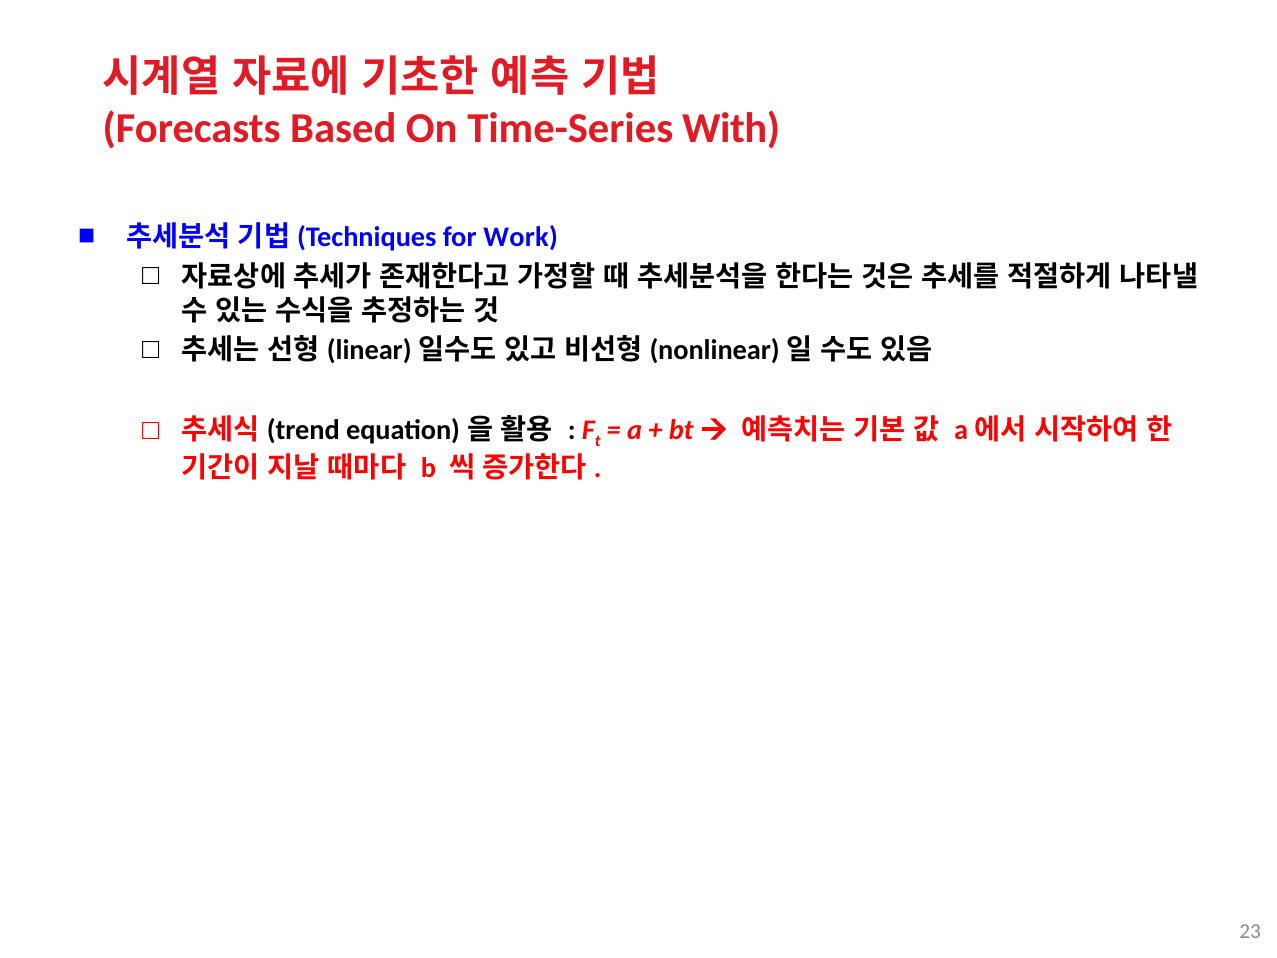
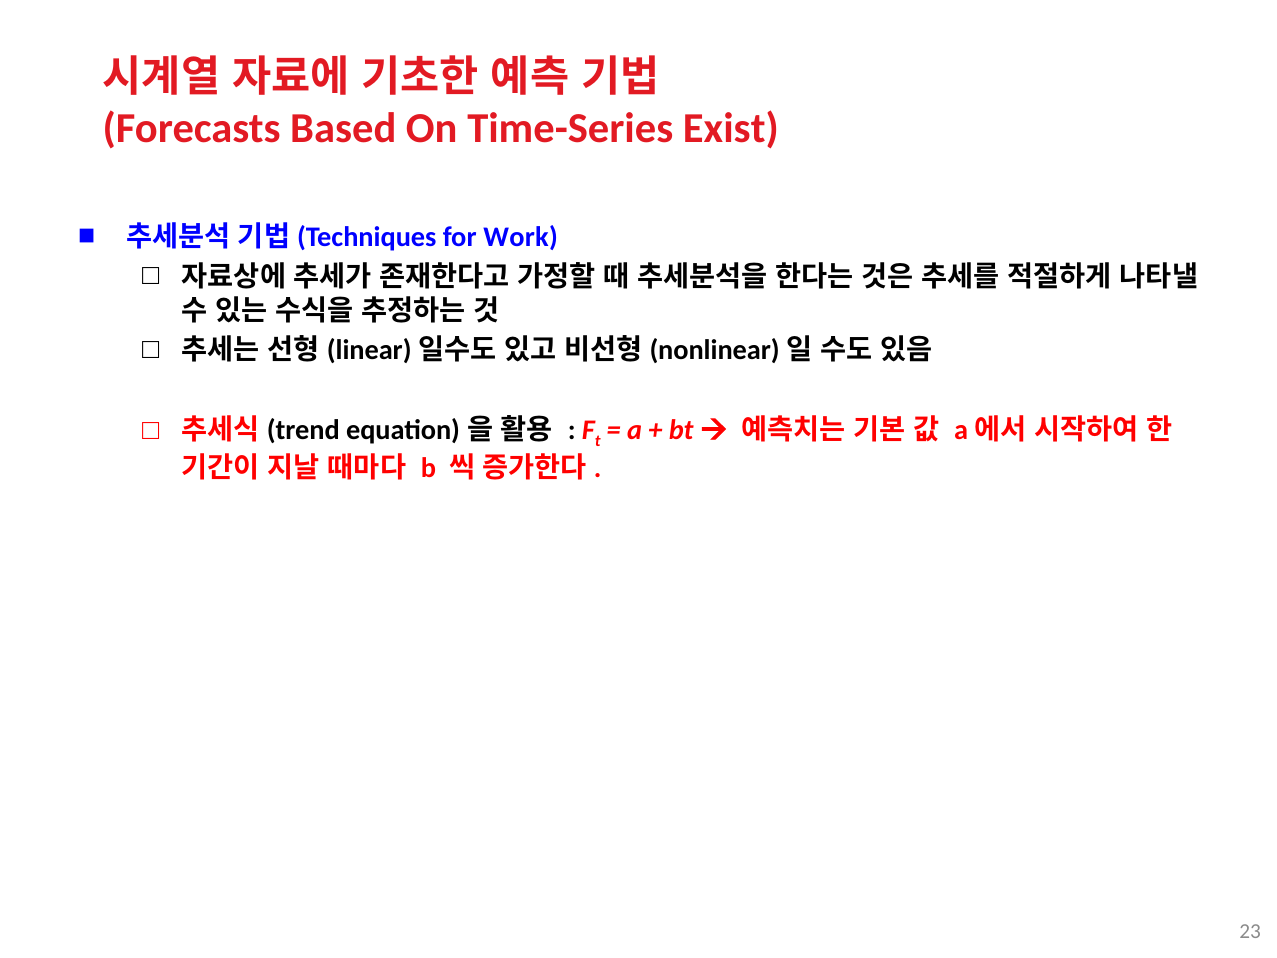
With: With -> Exist
